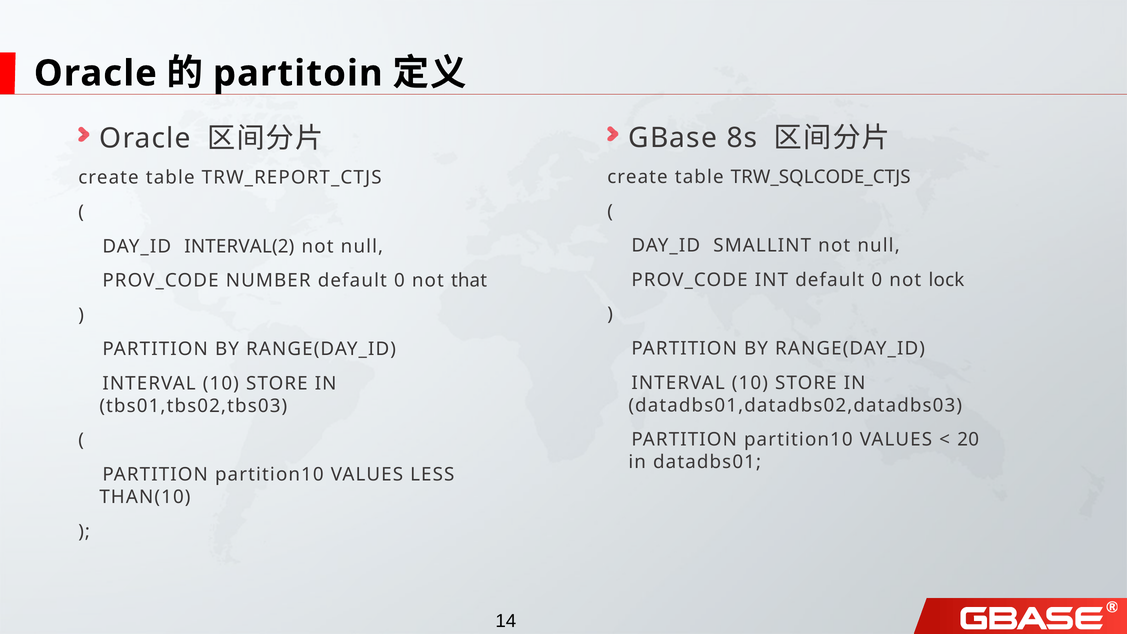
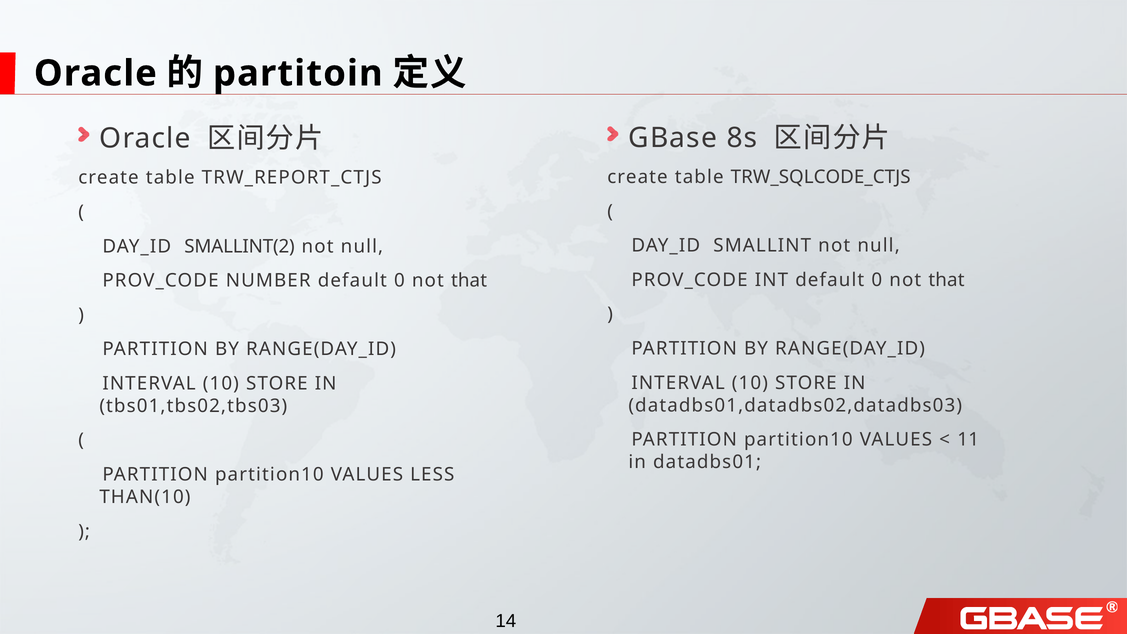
INTERVAL(2: INTERVAL(2 -> SMALLINT(2
lock at (946, 280): lock -> that
20: 20 -> 11
